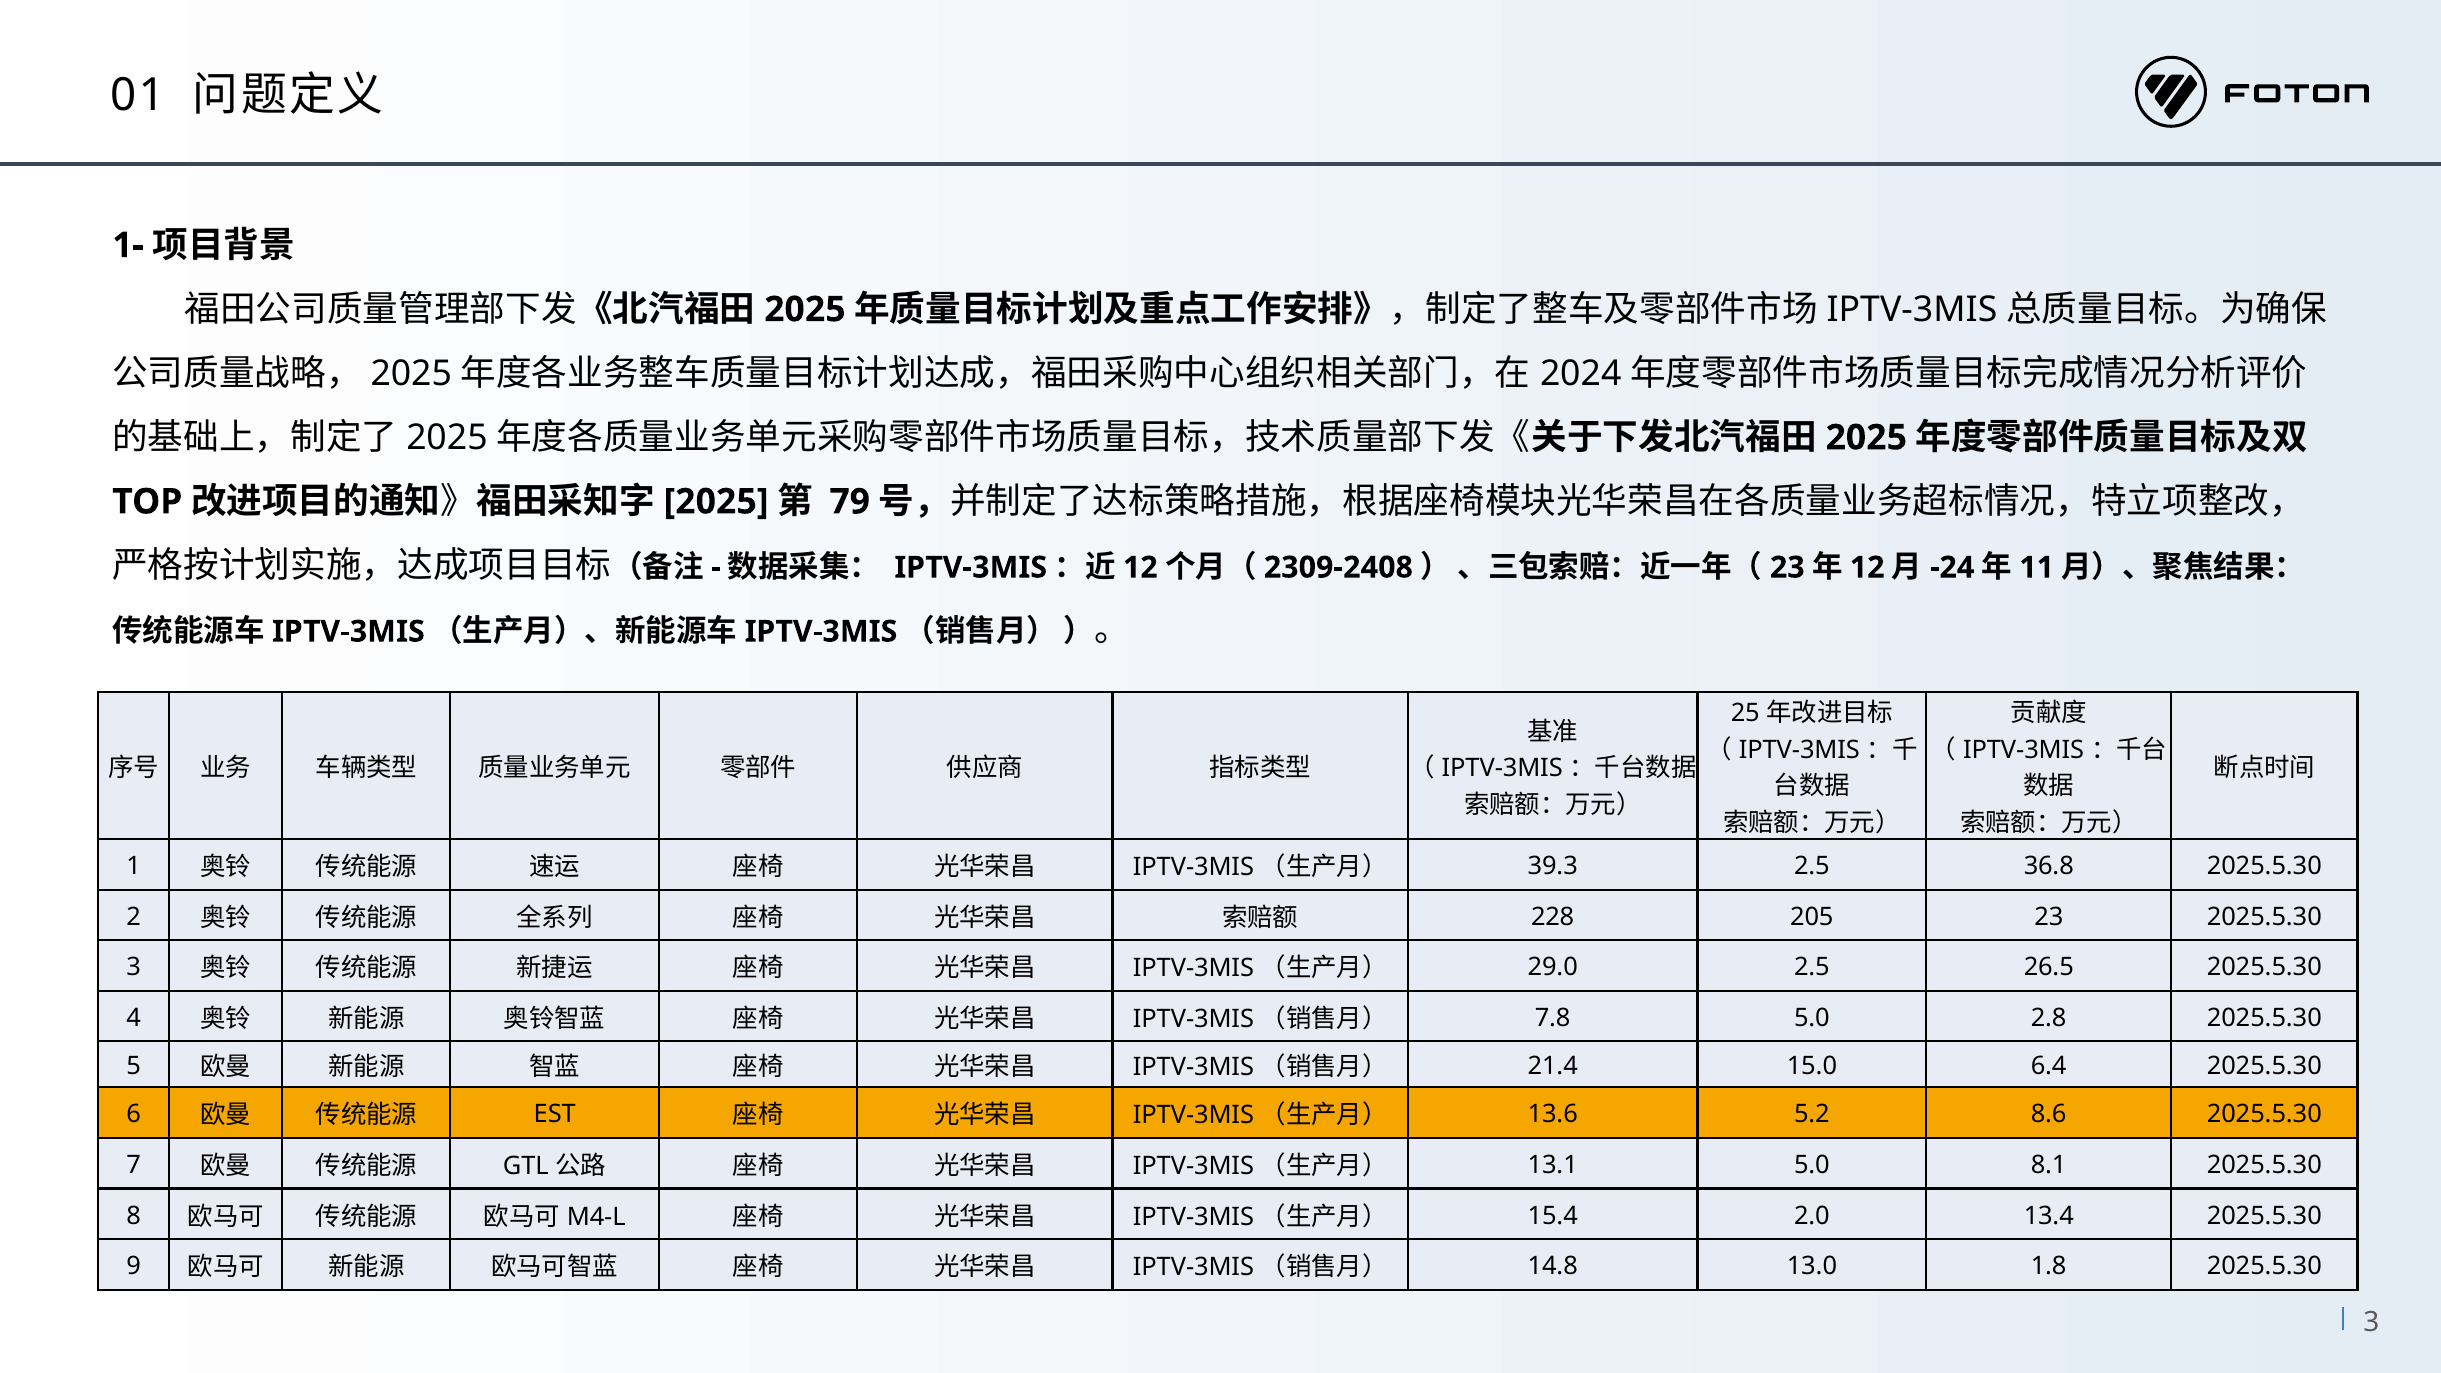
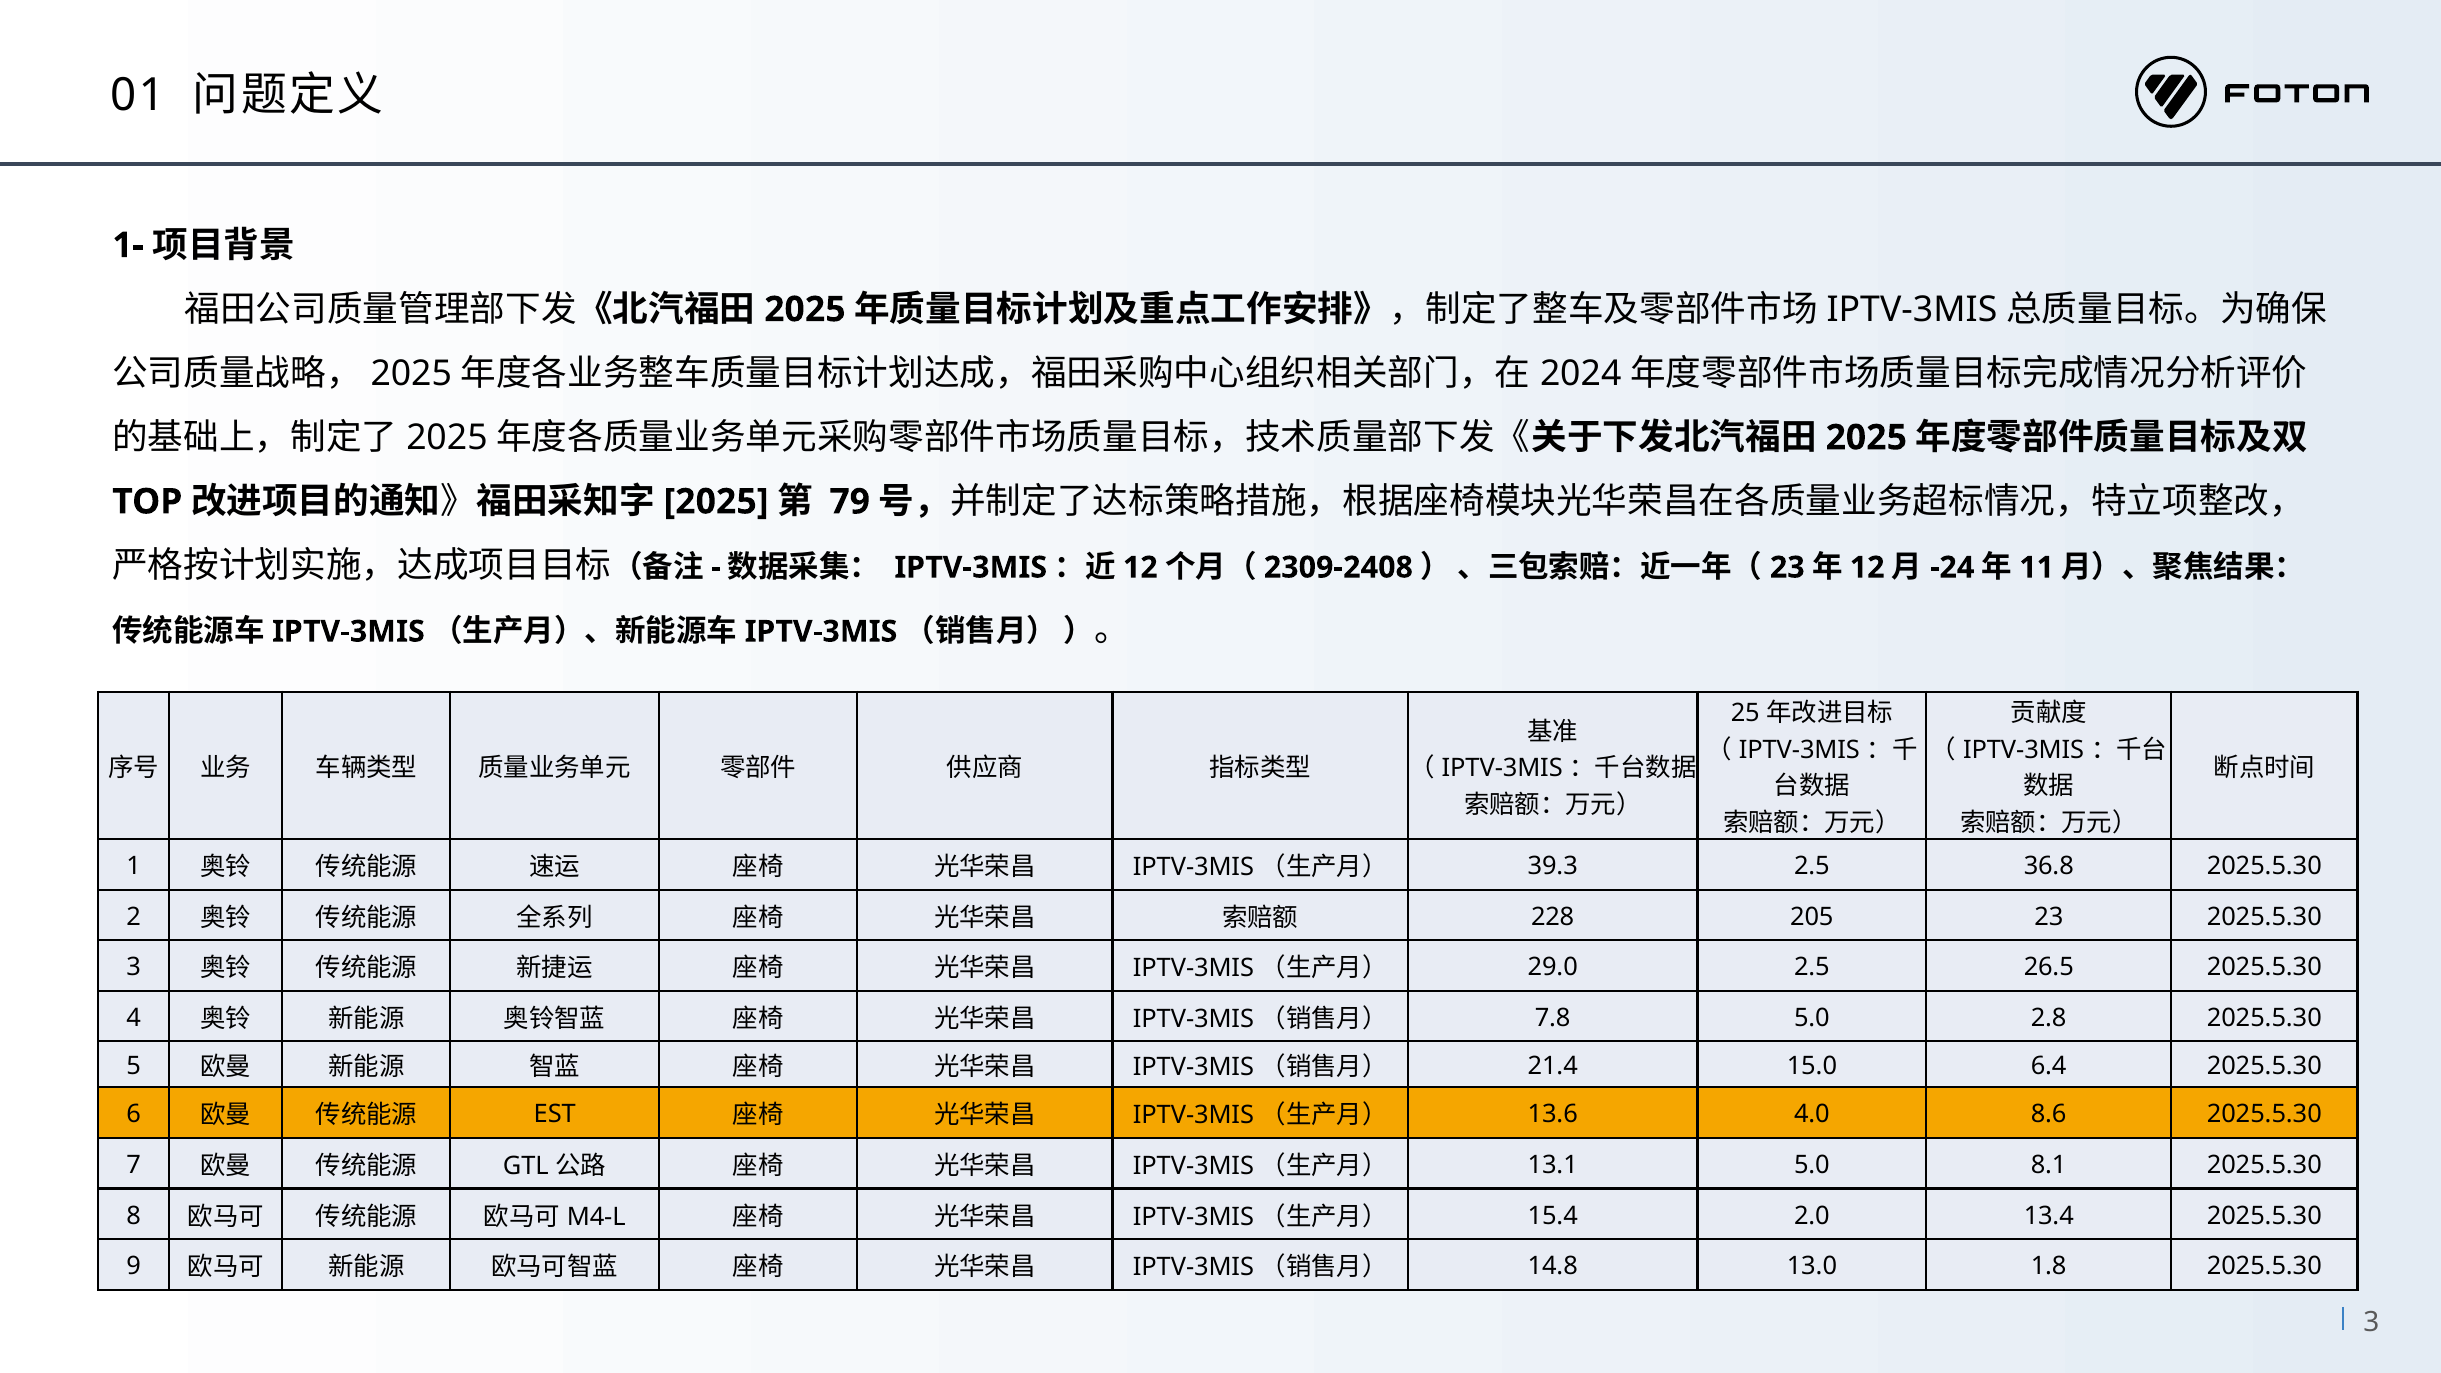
5.2: 5.2 -> 4.0
